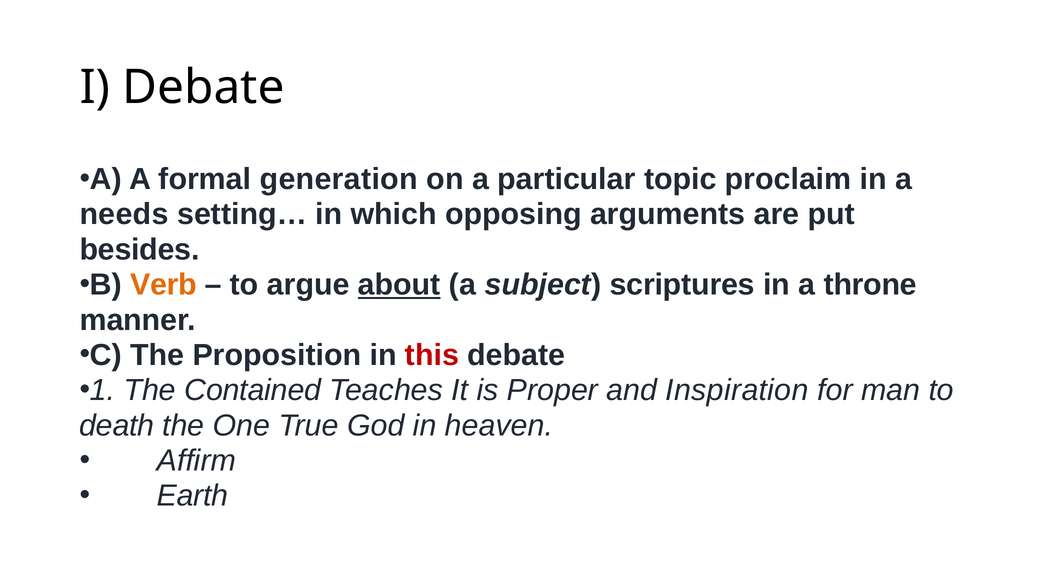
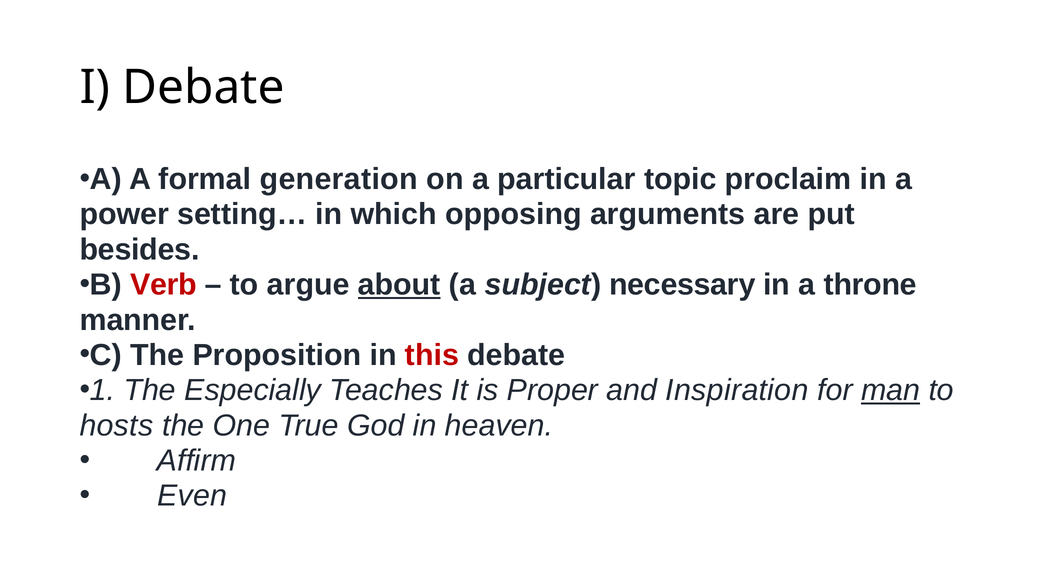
needs: needs -> power
Verb colour: orange -> red
scriptures: scriptures -> necessary
Contained: Contained -> Especially
man underline: none -> present
death: death -> hosts
Earth: Earth -> Even
